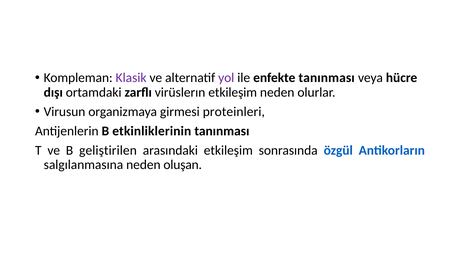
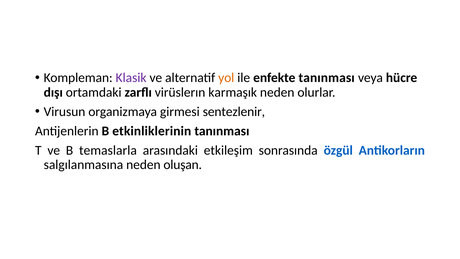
yol colour: purple -> orange
virüslerın etkileşim: etkileşim -> karmaşık
proteinleri: proteinleri -> sentezlenir
geliştirilen: geliştirilen -> temaslarla
